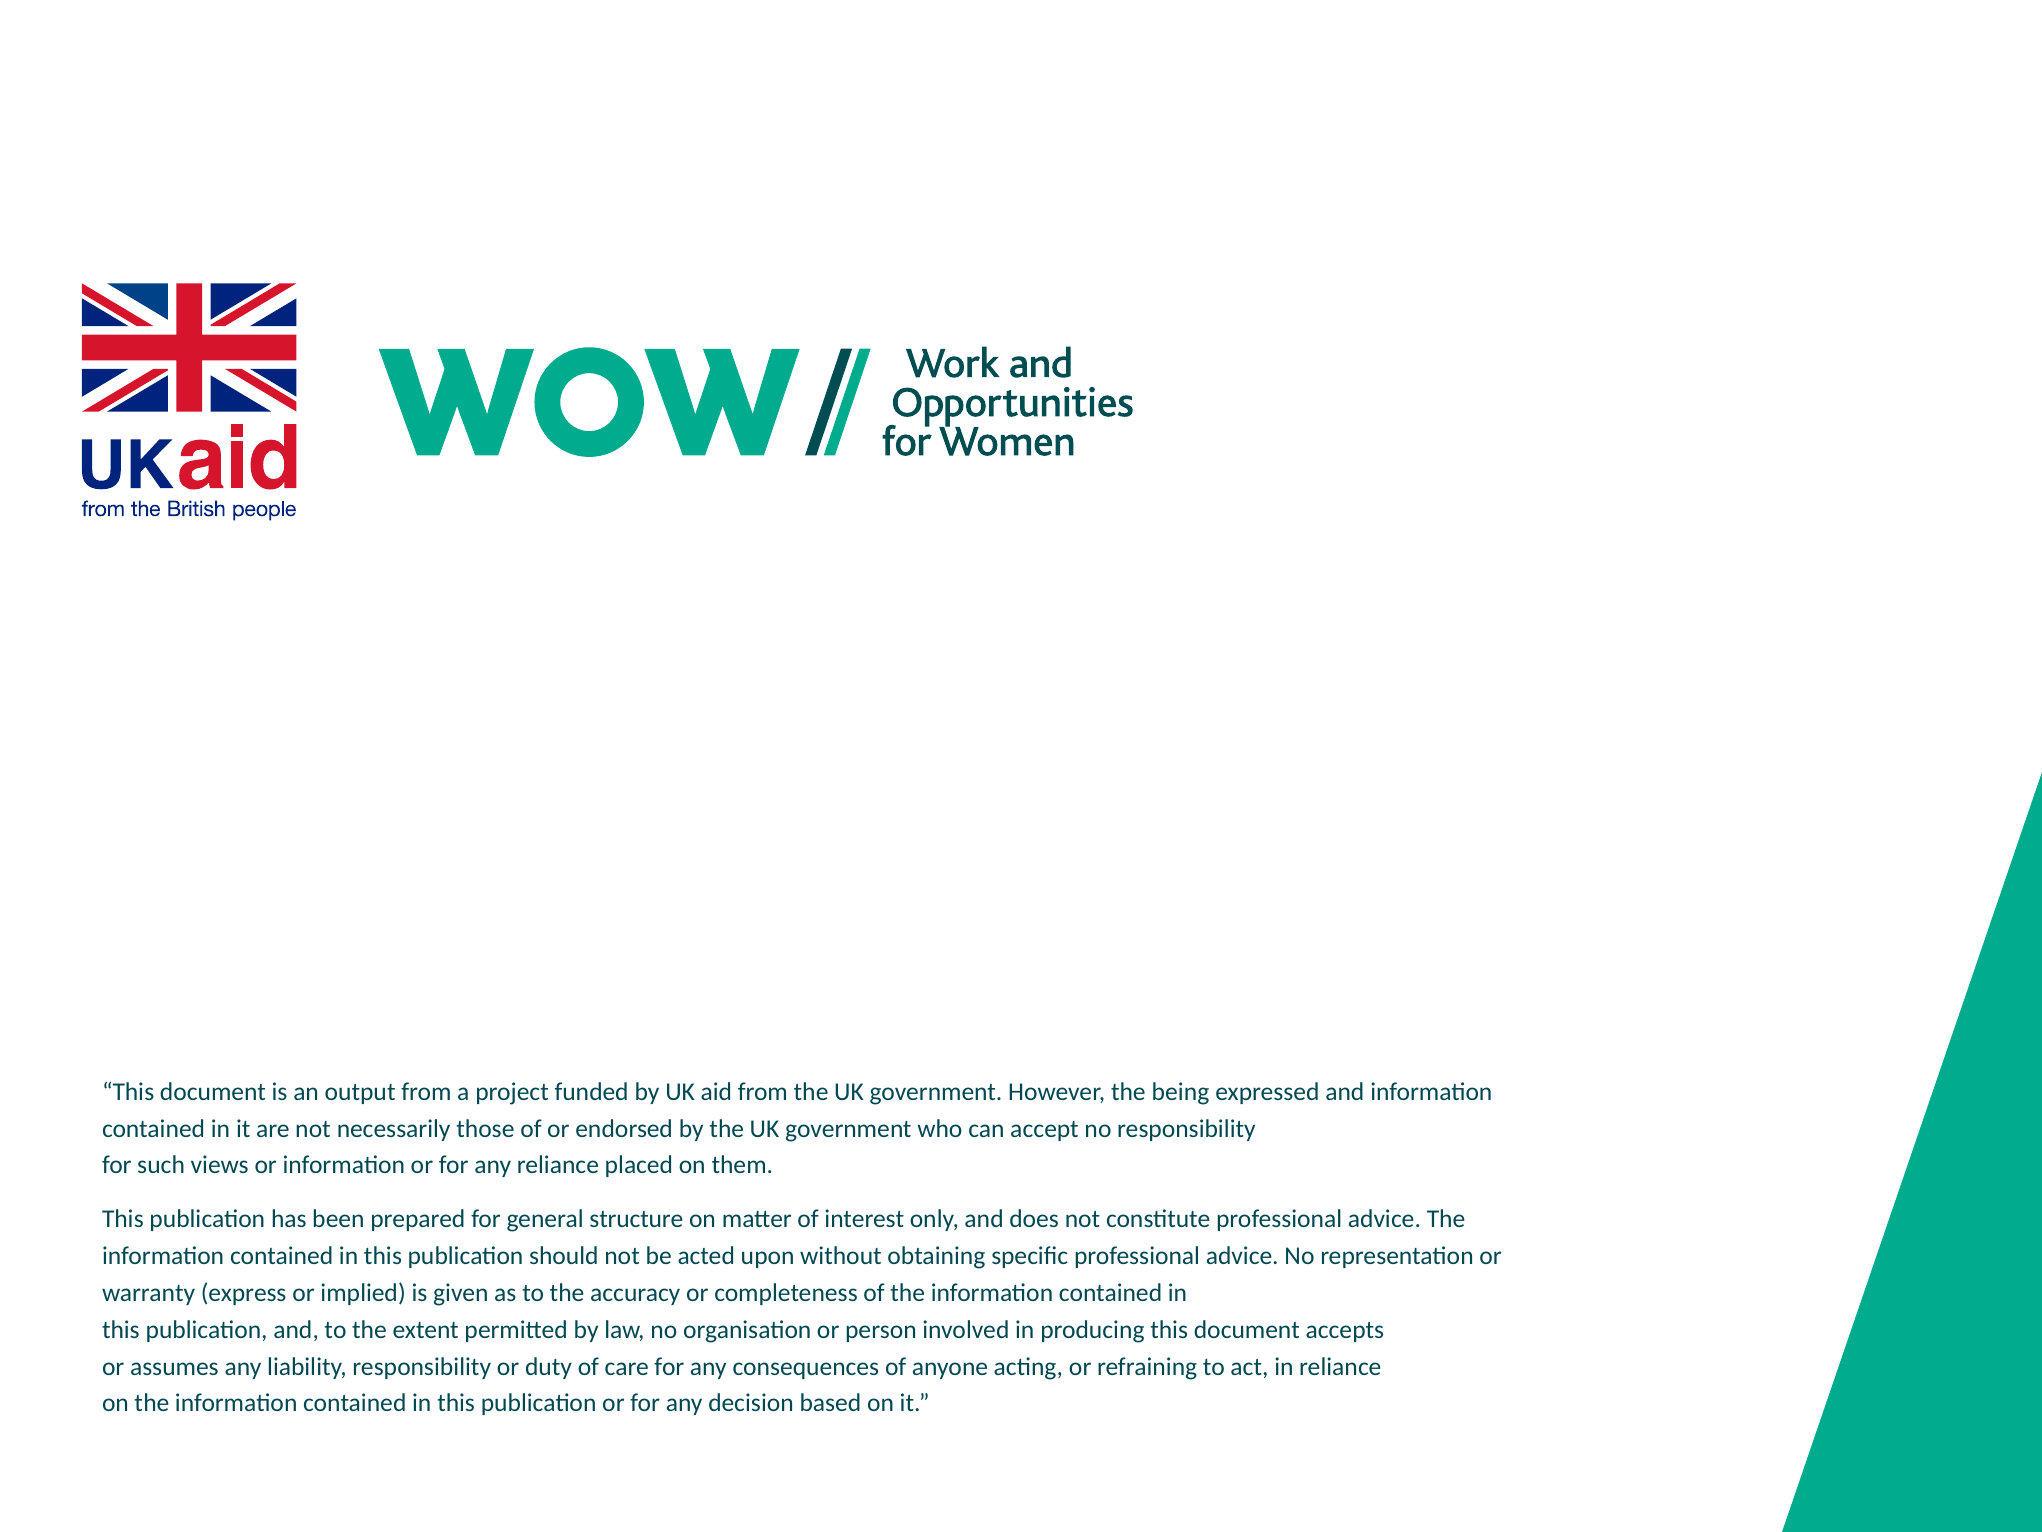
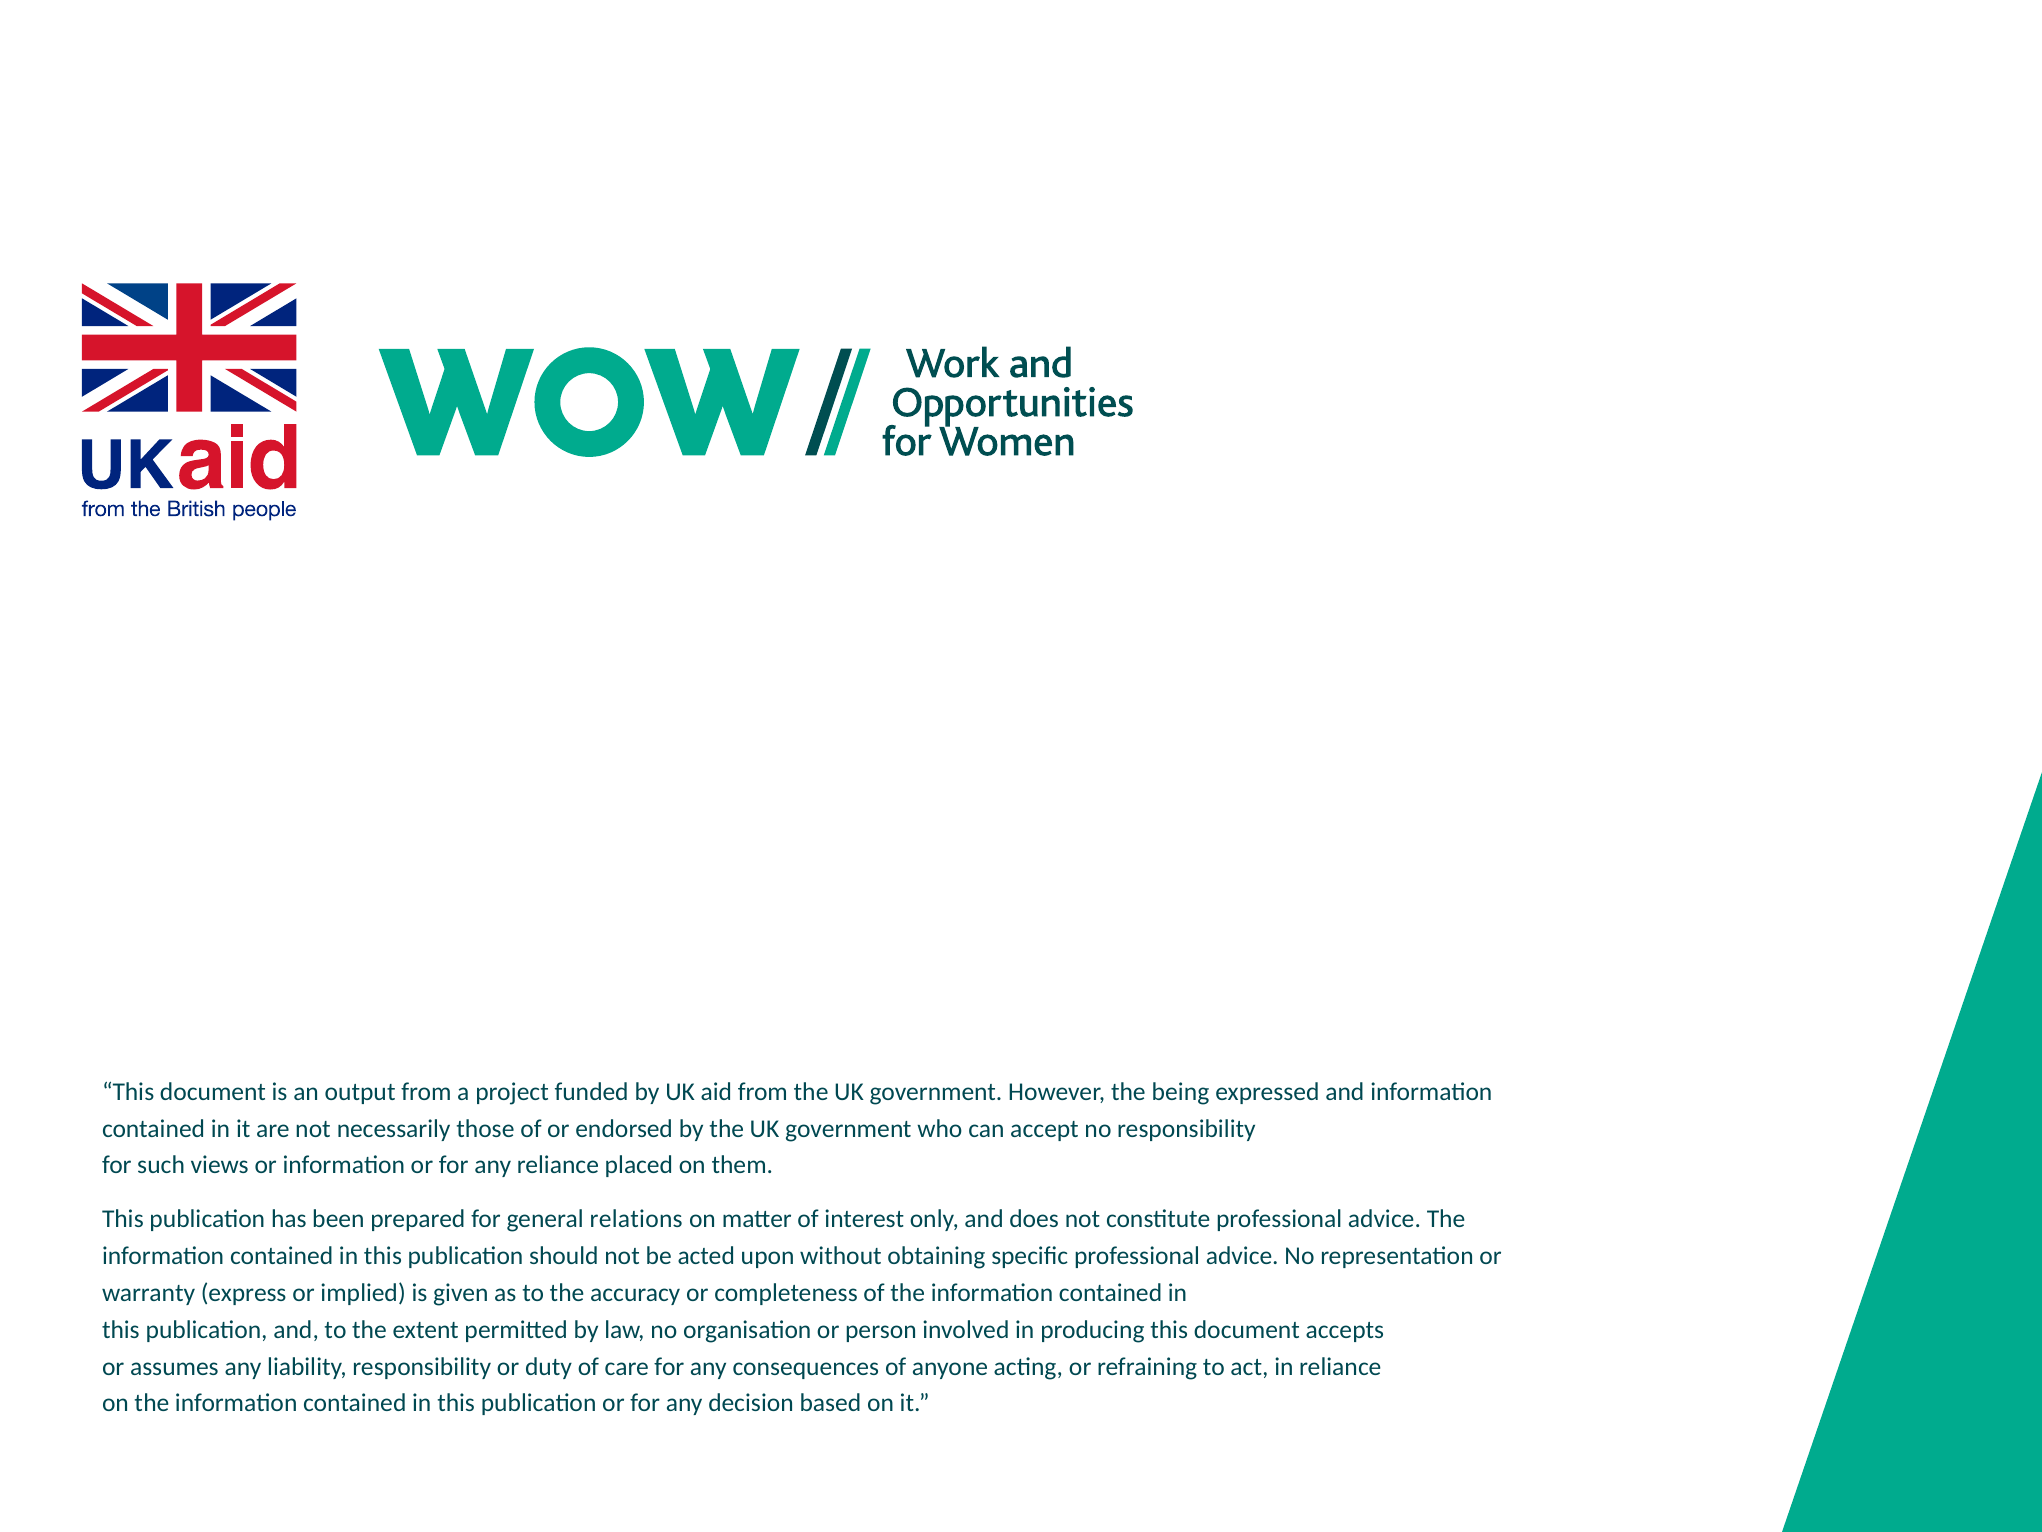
structure: structure -> relations
